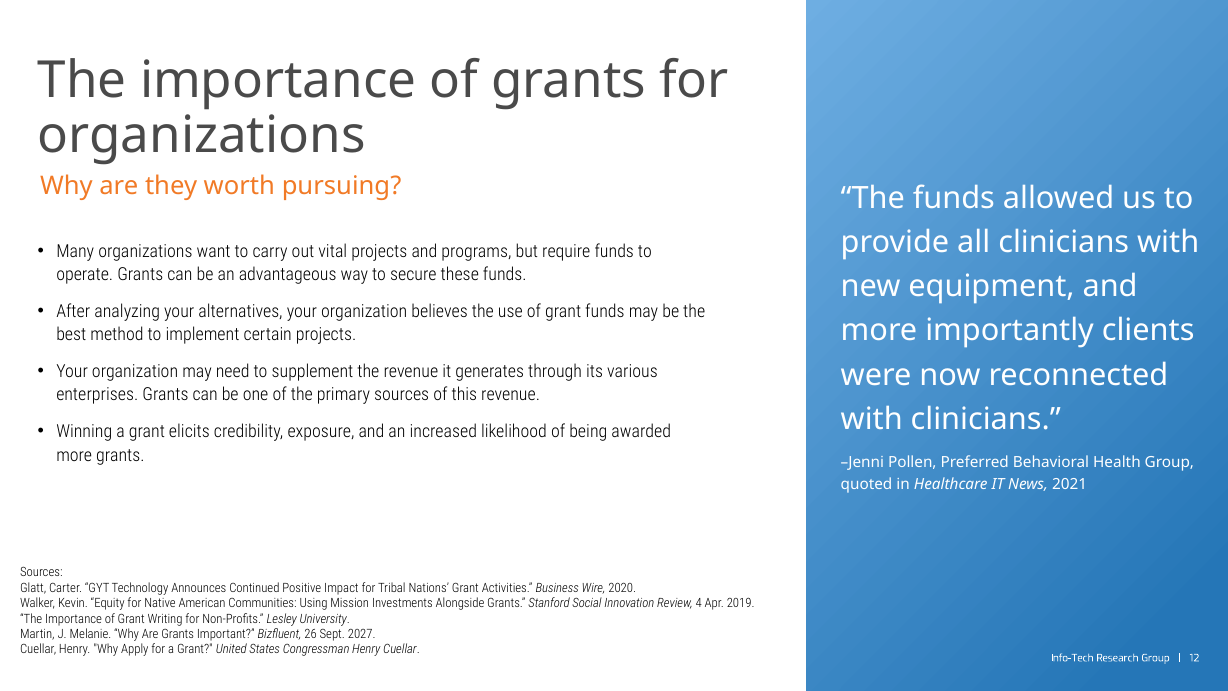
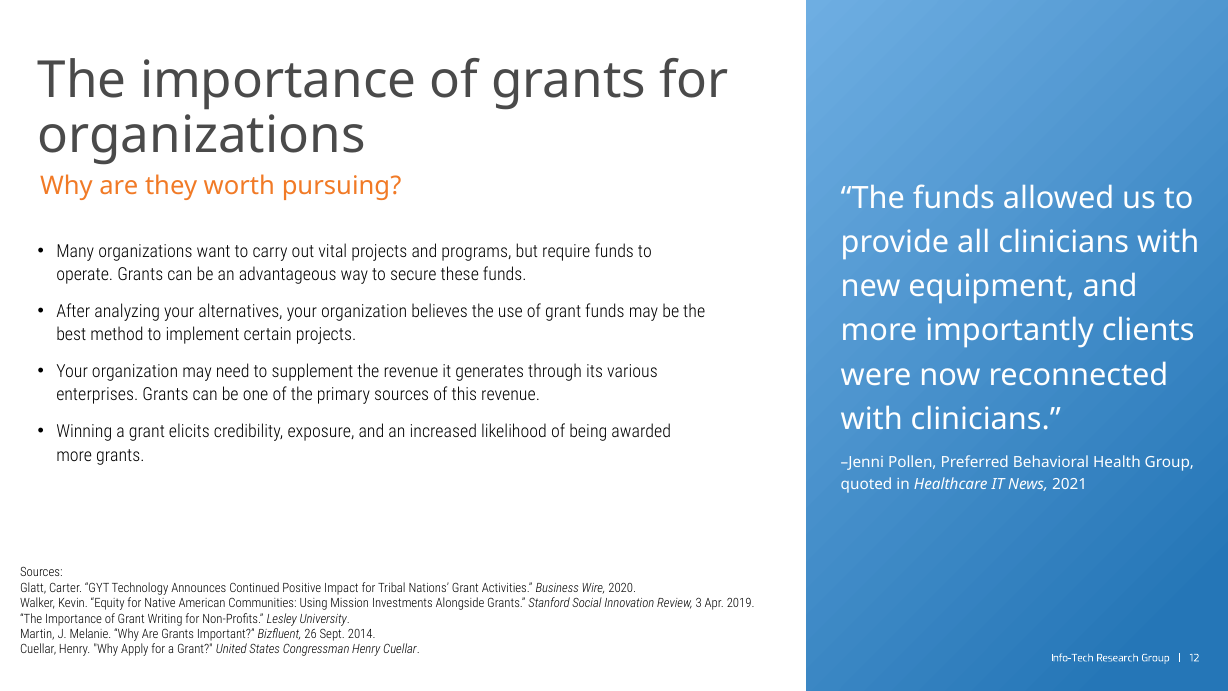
4: 4 -> 3
2027: 2027 -> 2014
